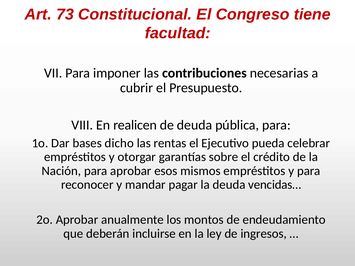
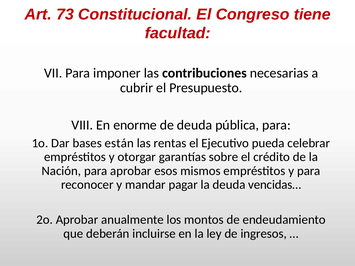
realicen: realicen -> enorme
dicho: dicho -> están
